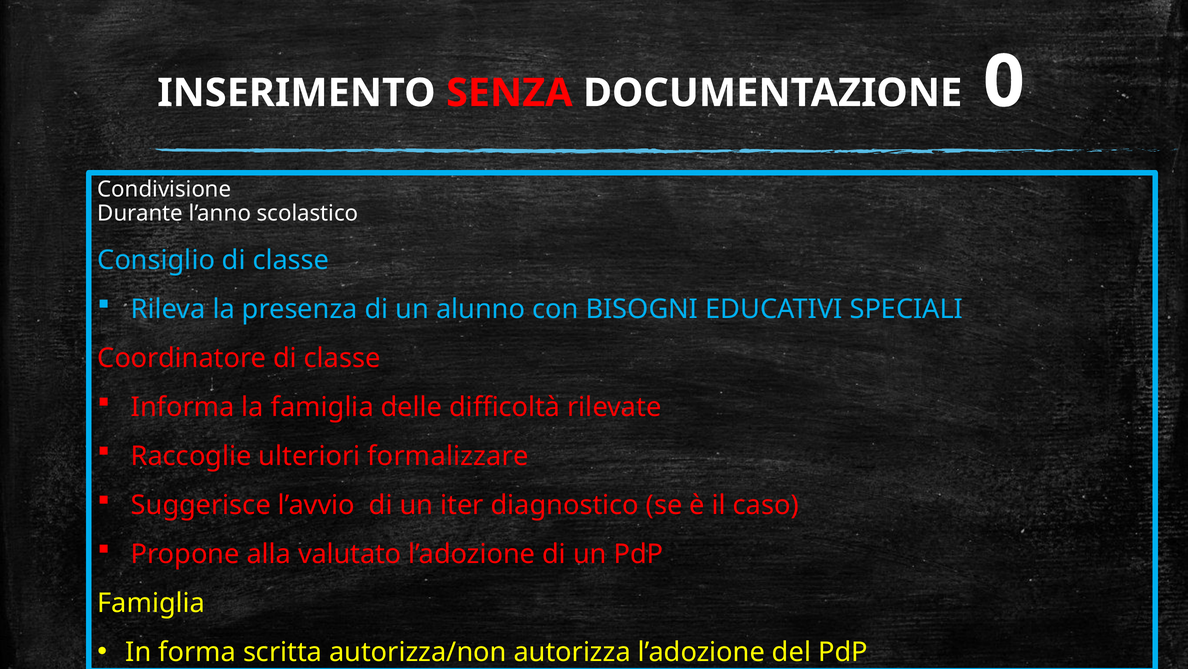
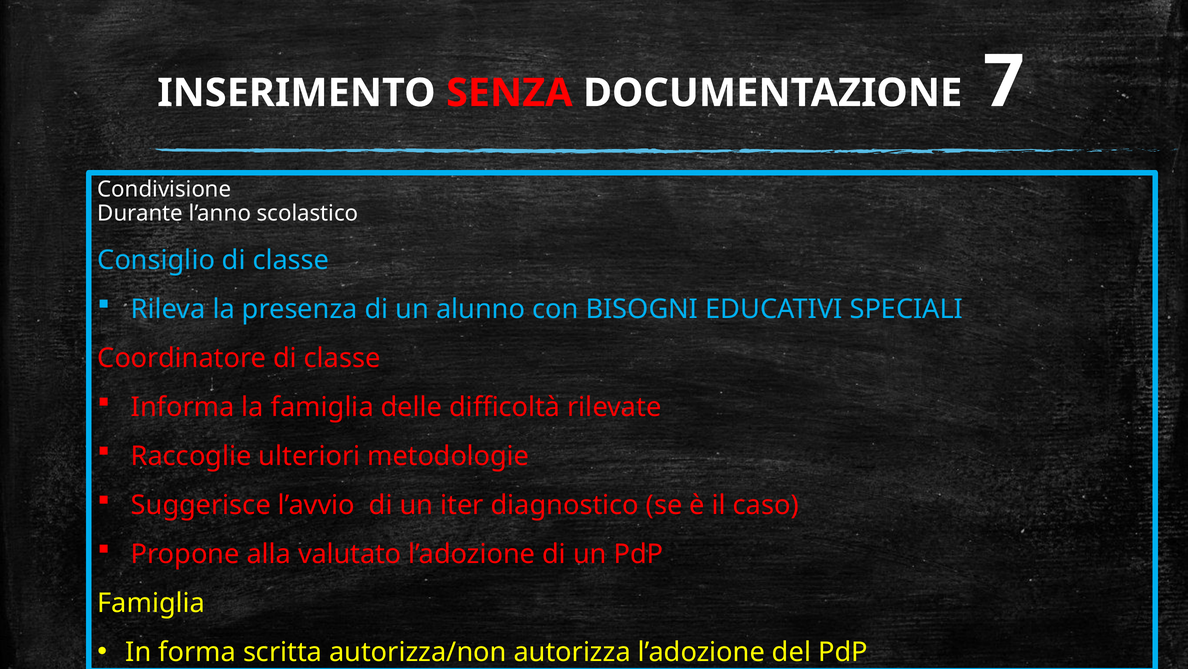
0: 0 -> 7
formalizzare: formalizzare -> metodologie
